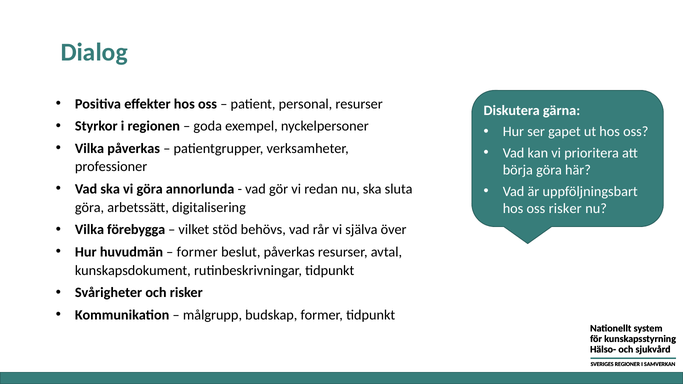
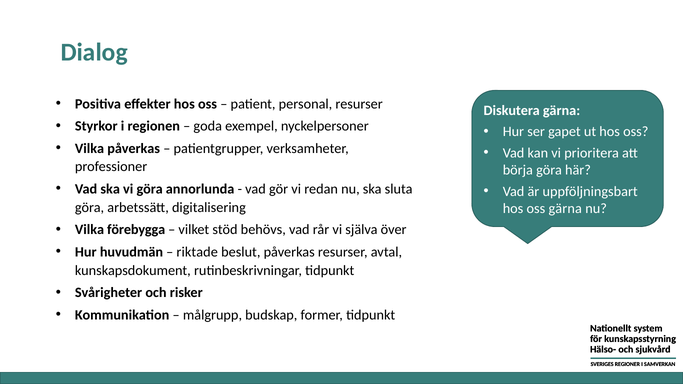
oss risker: risker -> gärna
former at (197, 252): former -> riktade
